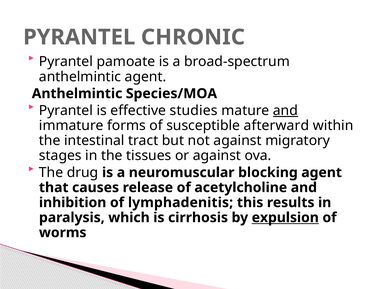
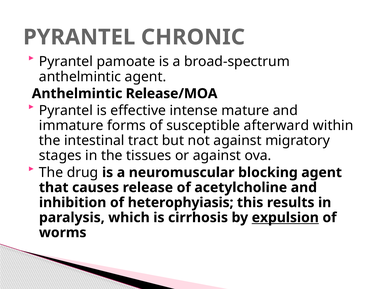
Species/MOA: Species/MOA -> Release/MOA
studies: studies -> intense
and at (285, 111) underline: present -> none
lymphadenitis: lymphadenitis -> heterophyiasis
